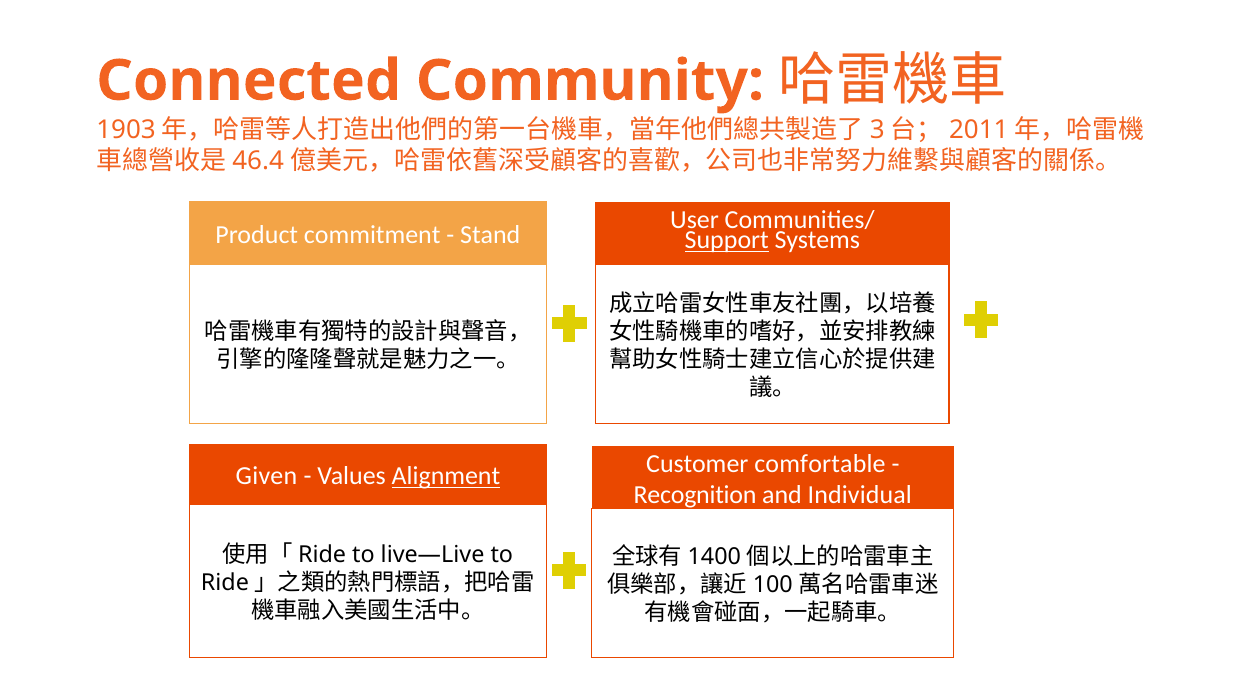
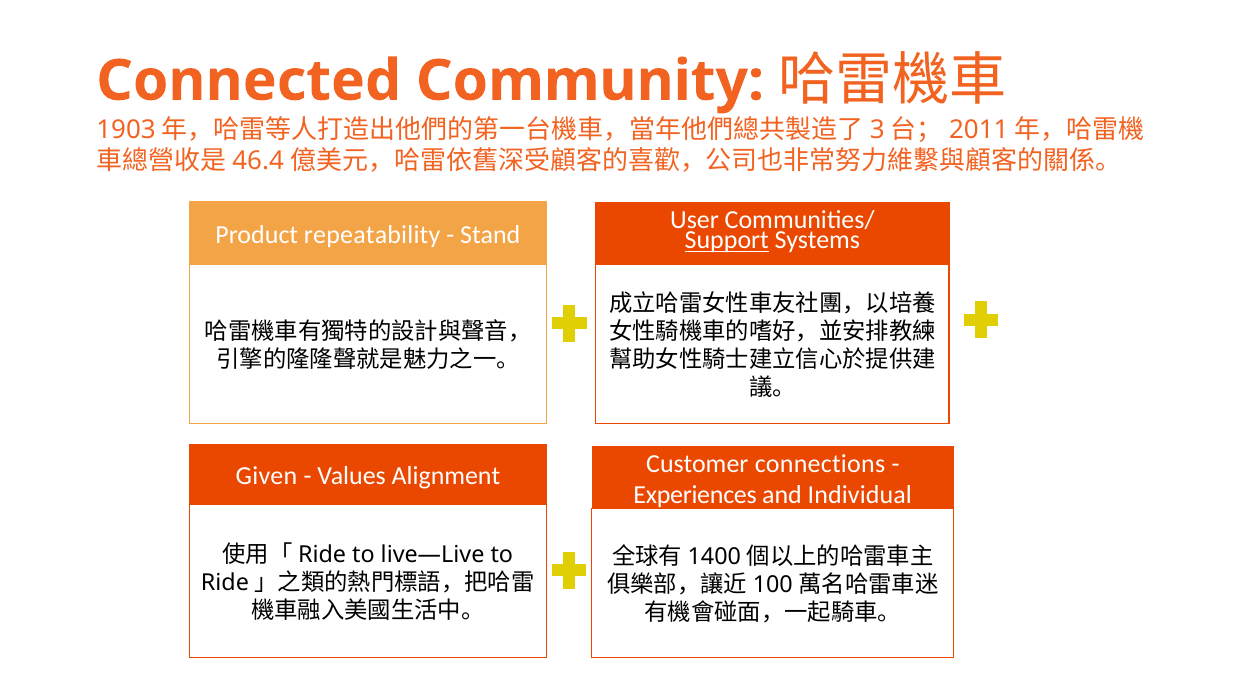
commitment: commitment -> repeatability
comfortable: comfortable -> connections
Alignment underline: present -> none
Recognition: Recognition -> Experiences
